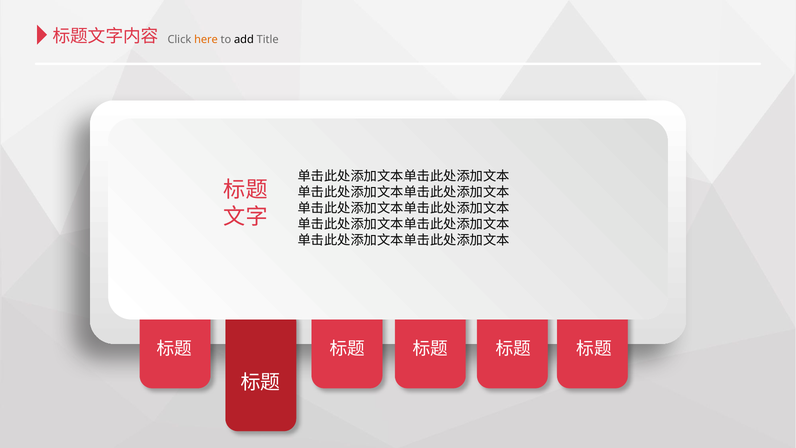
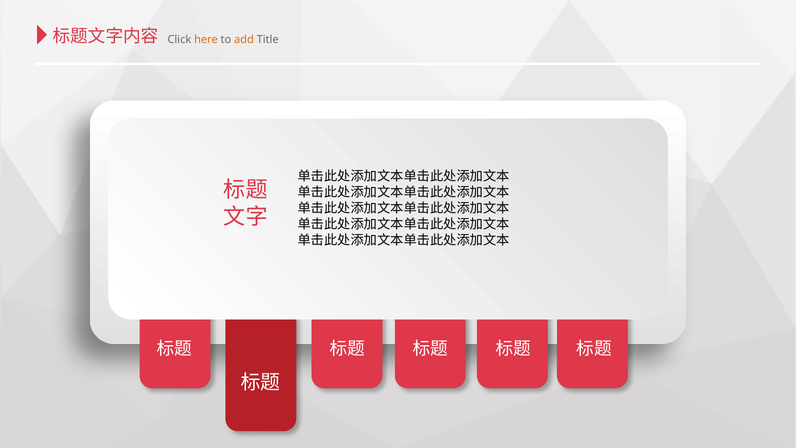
add colour: black -> orange
